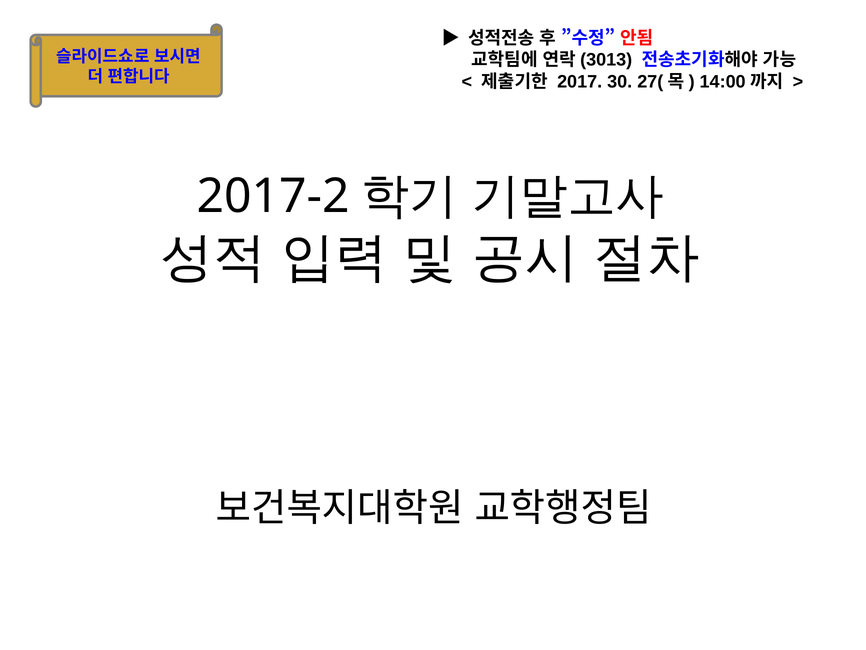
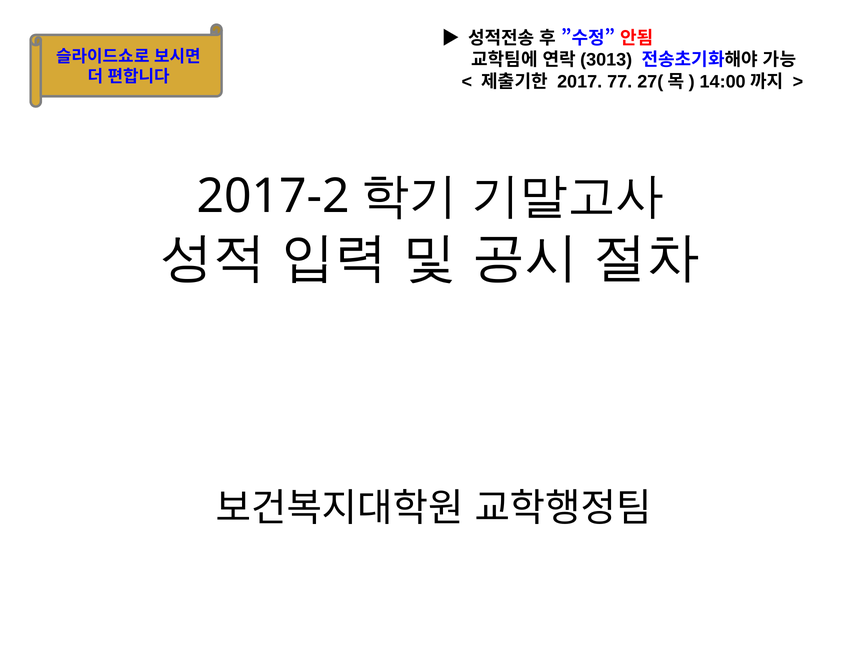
30: 30 -> 77
